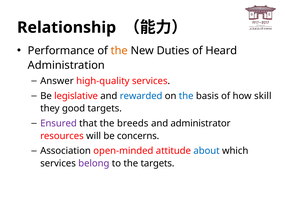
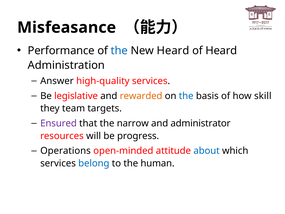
Relationship: Relationship -> Misfeasance
the at (119, 51) colour: orange -> blue
New Duties: Duties -> Heard
rewarded colour: blue -> orange
good: good -> team
breeds: breeds -> narrow
concerns: concerns -> progress
Association: Association -> Operations
belong colour: purple -> blue
the targets: targets -> human
